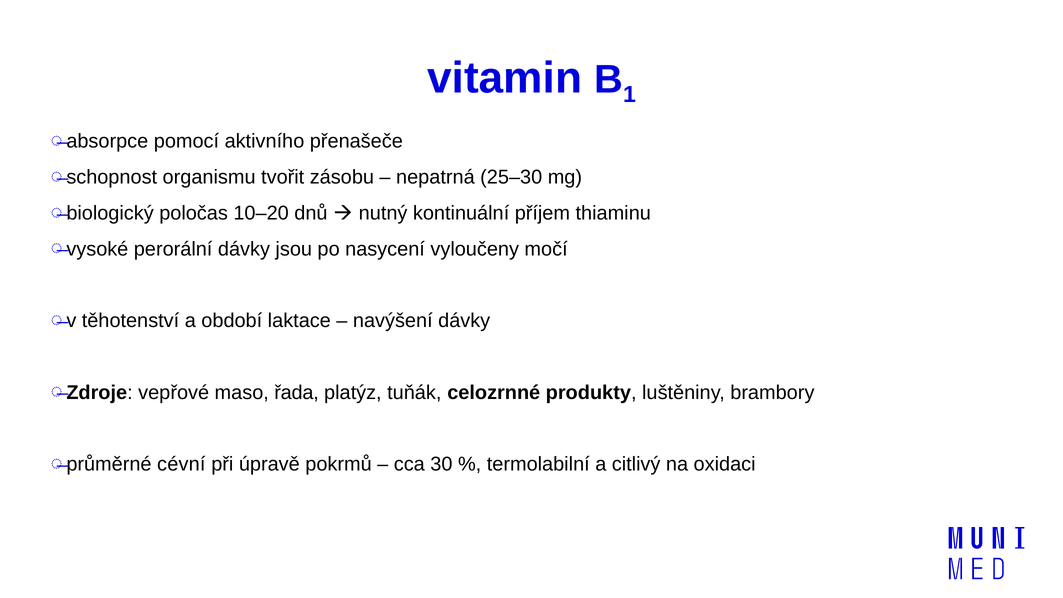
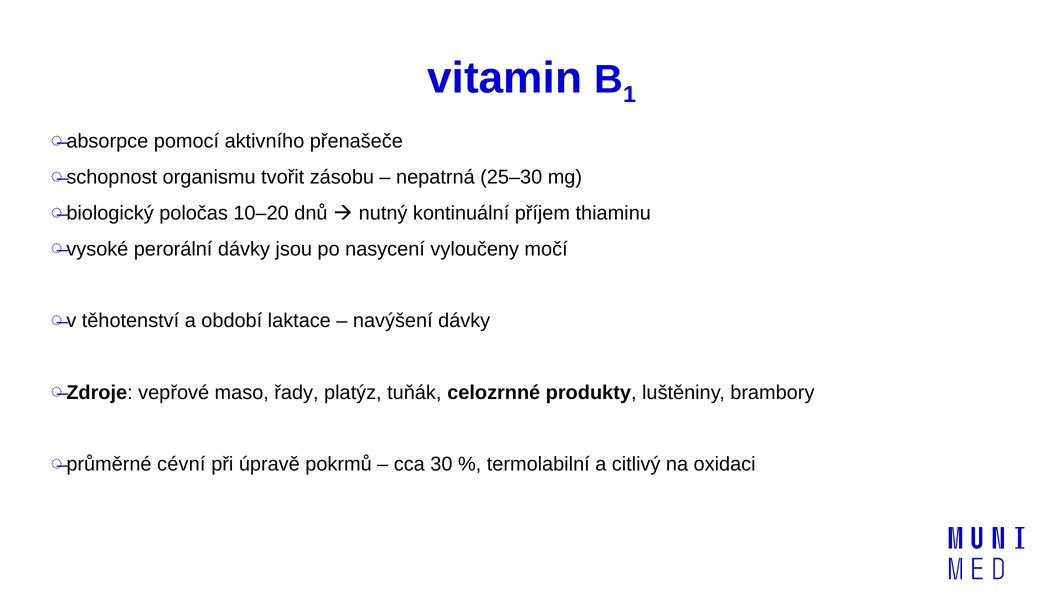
řada: řada -> řady
